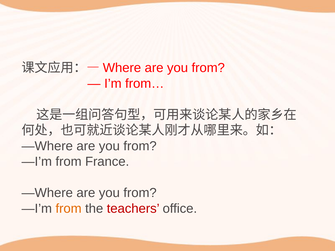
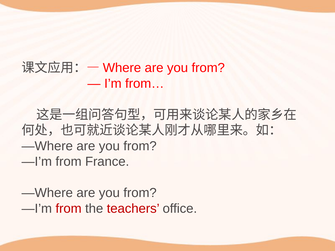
from at (69, 209) colour: orange -> red
